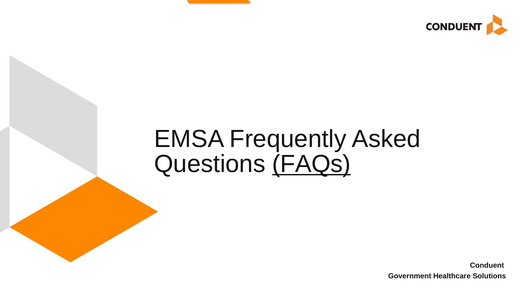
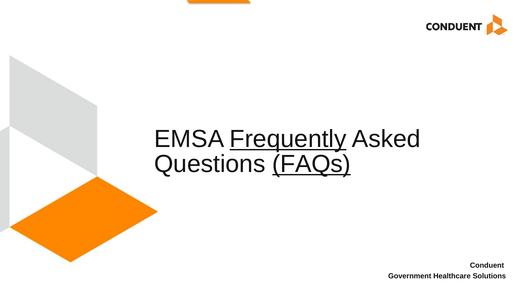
Frequently underline: none -> present
